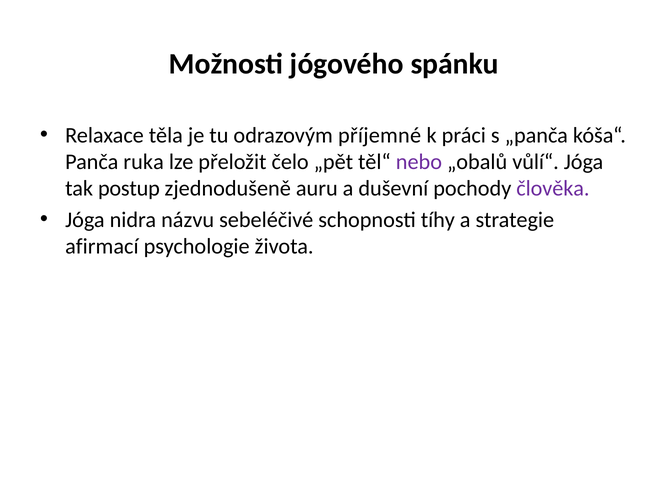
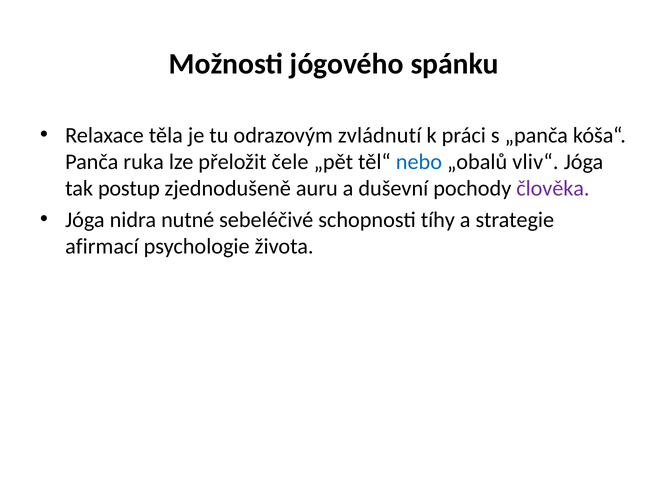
příjemné: příjemné -> zvládnutí
čelo: čelo -> čele
nebo colour: purple -> blue
vůlí“: vůlí“ -> vliv“
názvu: názvu -> nutné
